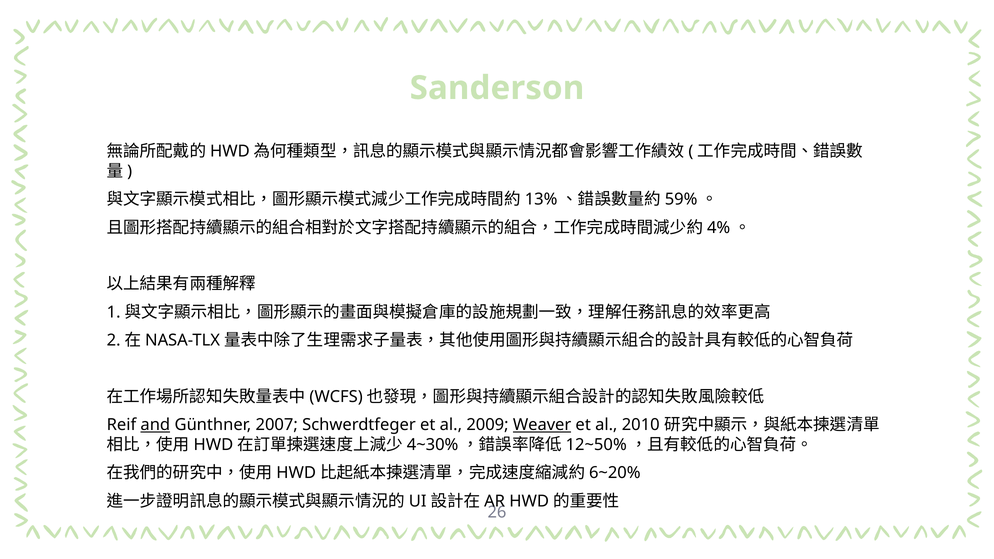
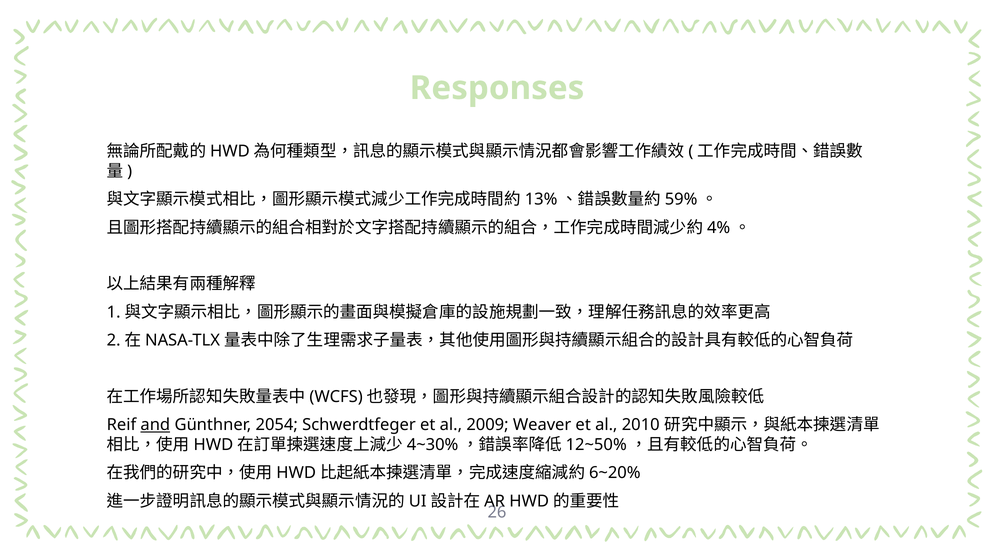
Sanderson: Sanderson -> Responses
2007: 2007 -> 2054
Weaver underline: present -> none
